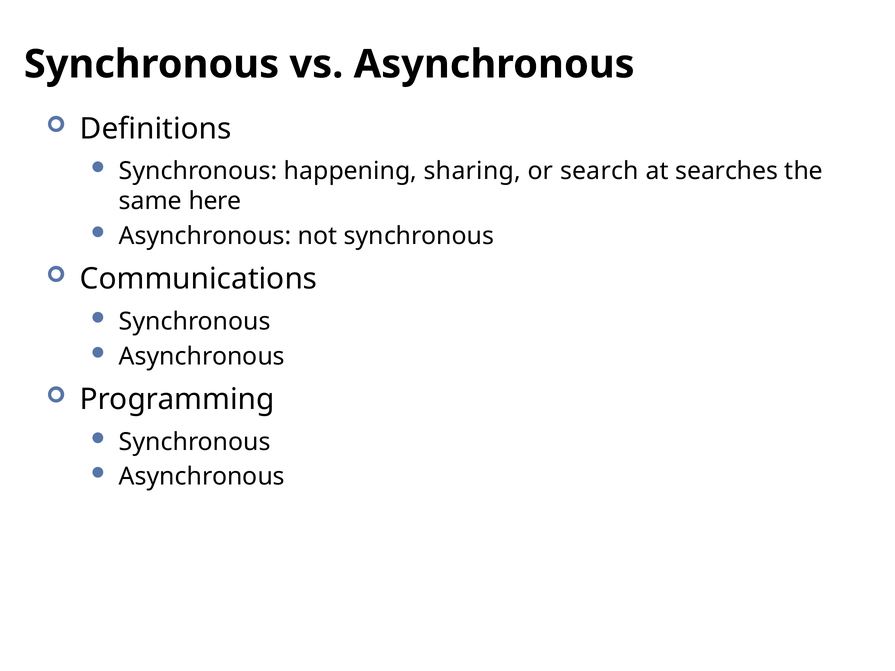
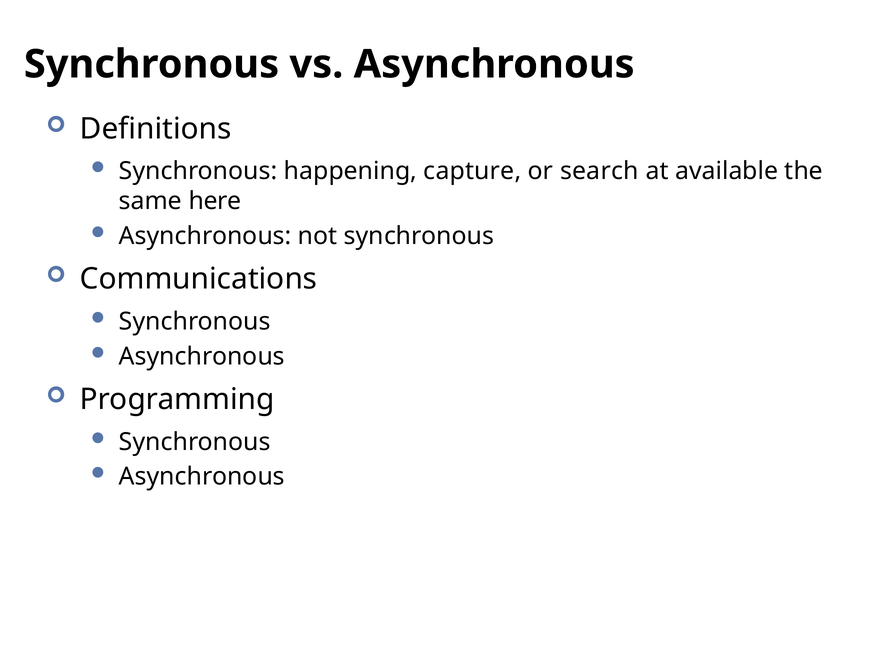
sharing: sharing -> capture
searches: searches -> available
